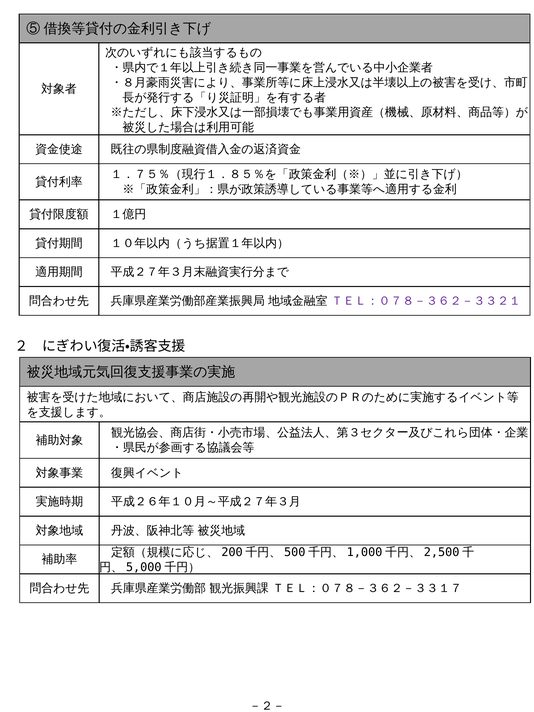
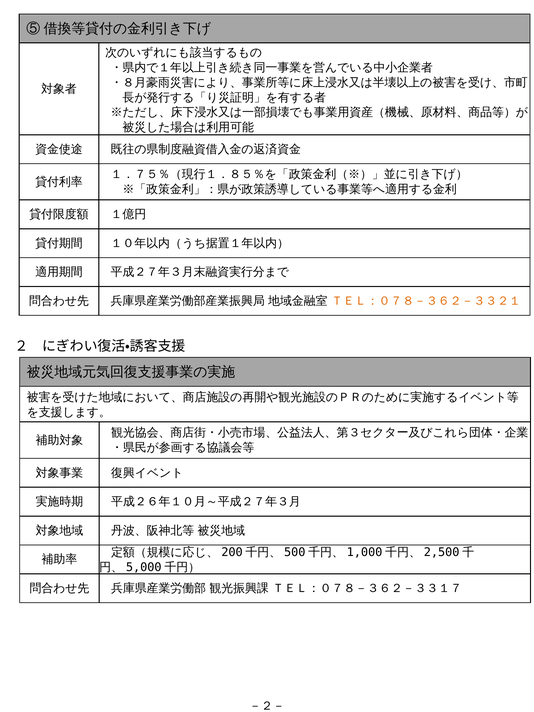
ＴＥＬ：０７８－３６２－３３２１ colour: purple -> orange
